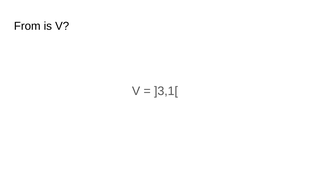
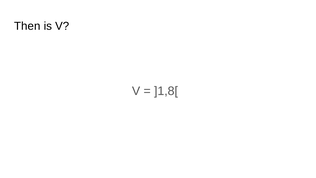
From: From -> Then
]3,1[: ]3,1[ -> ]1,8[
